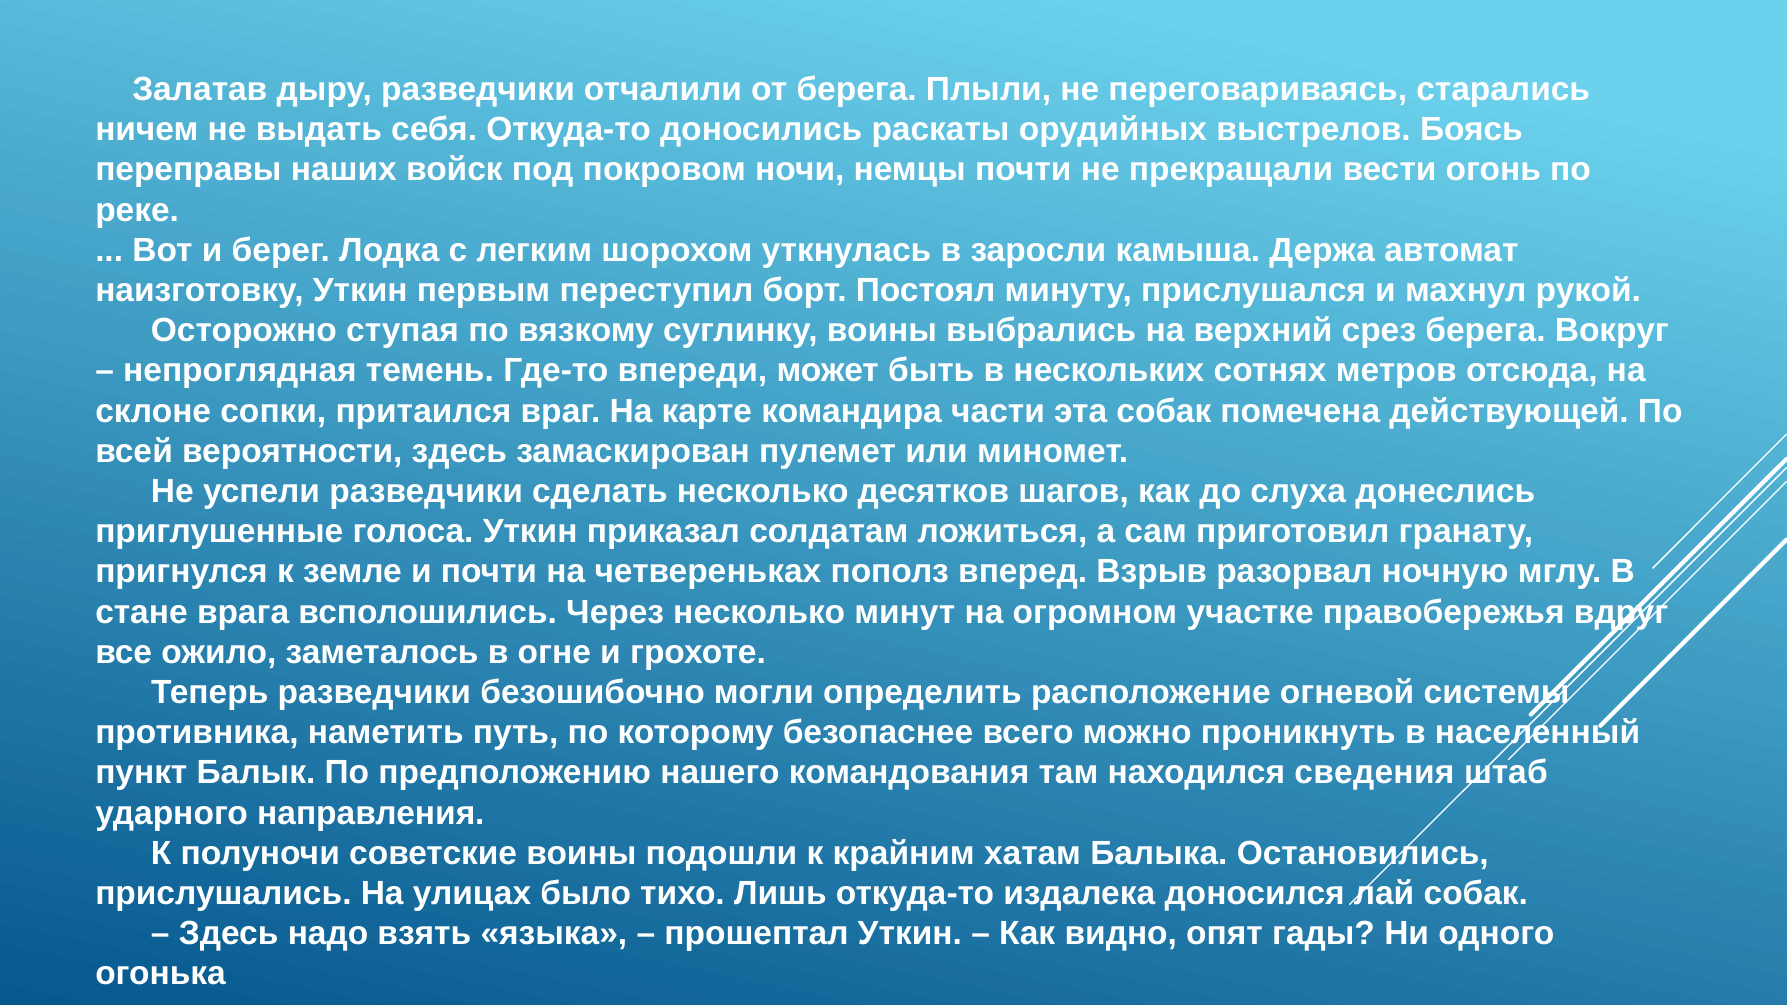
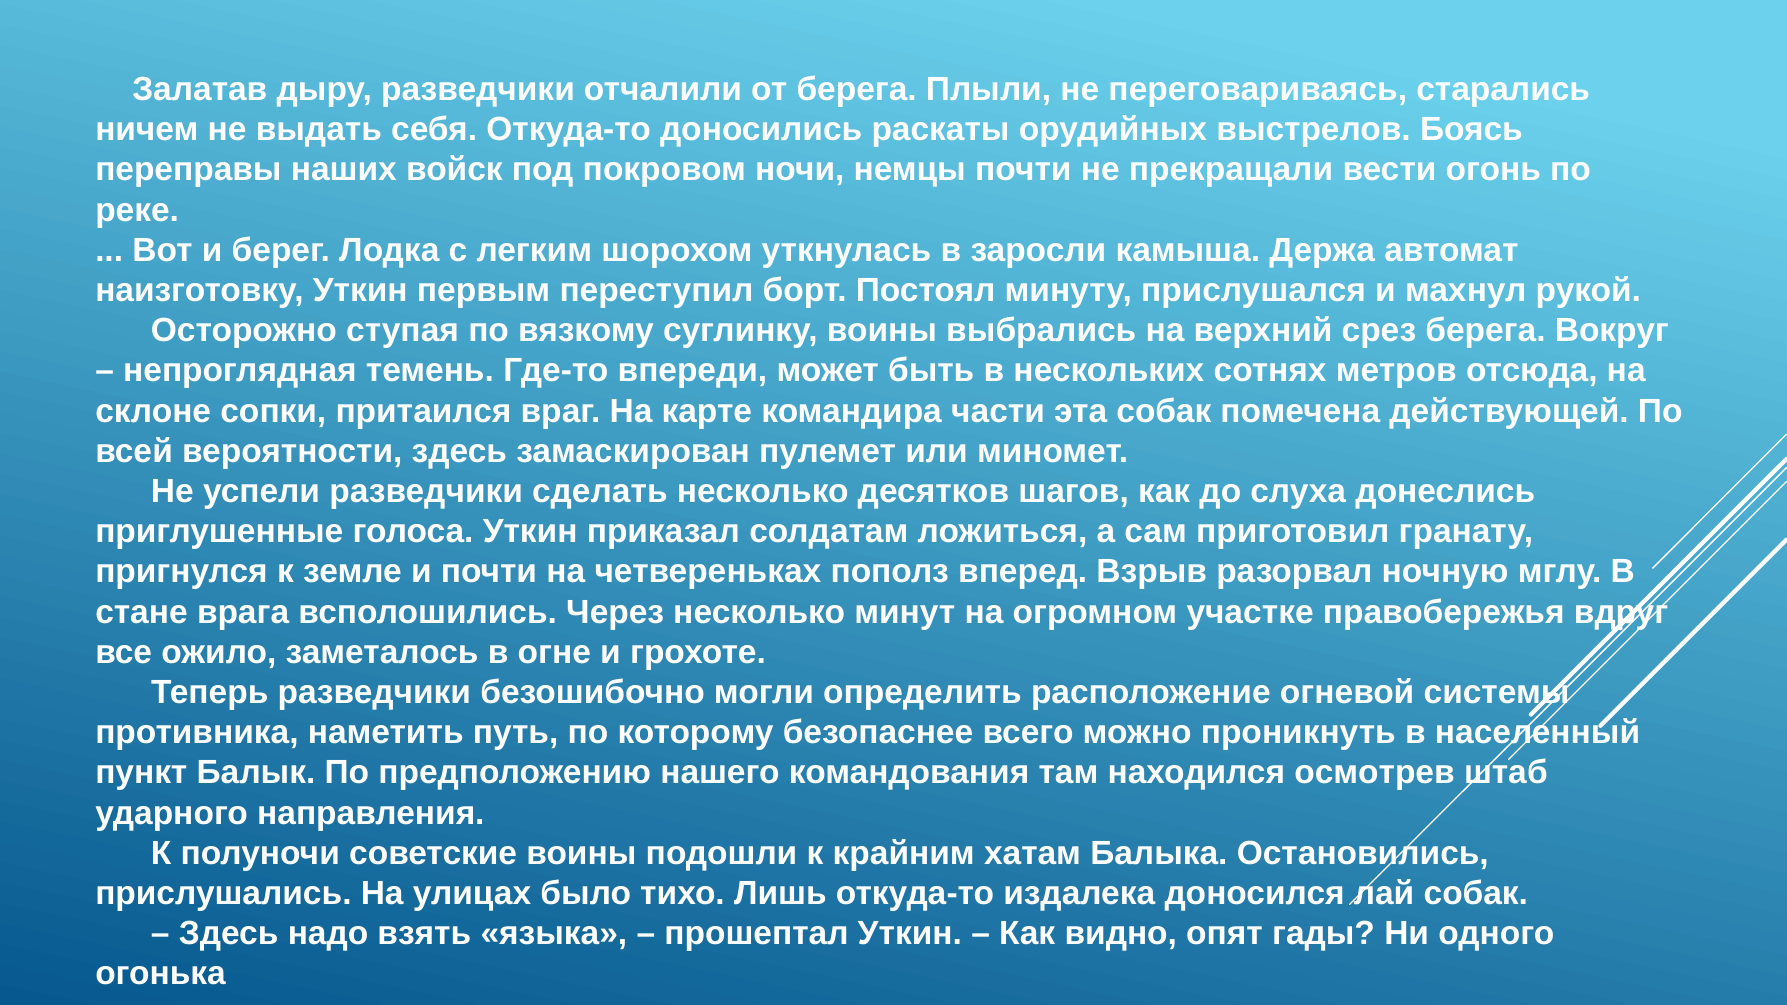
сведения: сведения -> осмотрев
